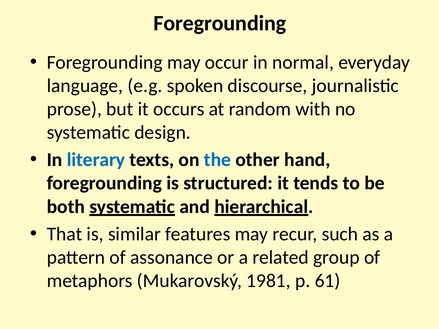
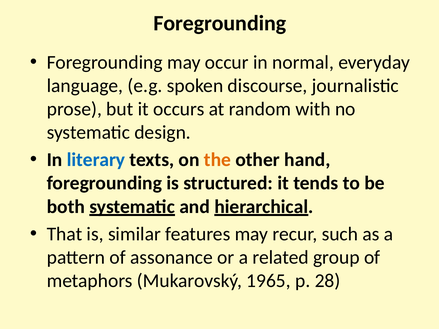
the colour: blue -> orange
1981: 1981 -> 1965
61: 61 -> 28
